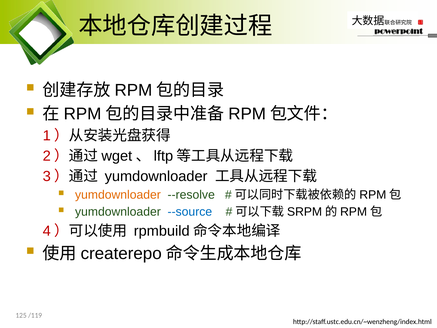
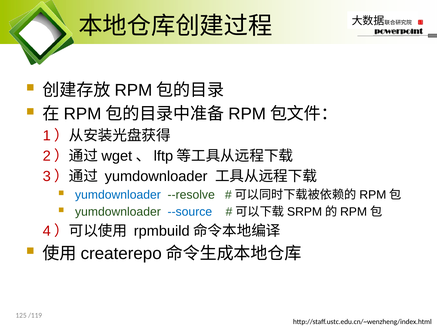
yumdownloader at (118, 195) colour: orange -> blue
